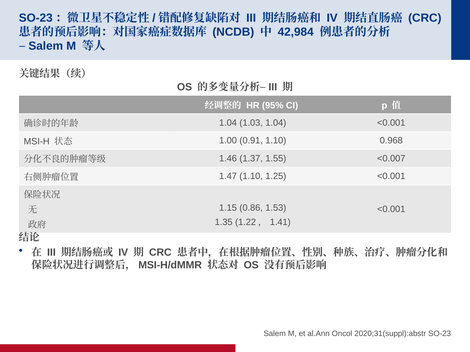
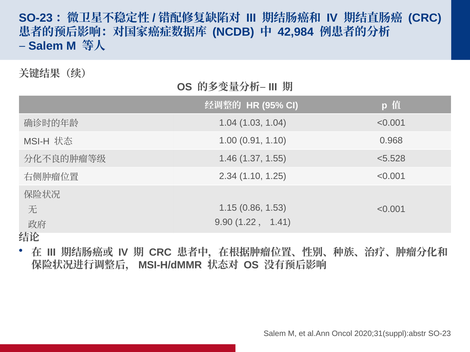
<0.007: <0.007 -> <5.528
1.47: 1.47 -> 2.34
1.35: 1.35 -> 9.90
